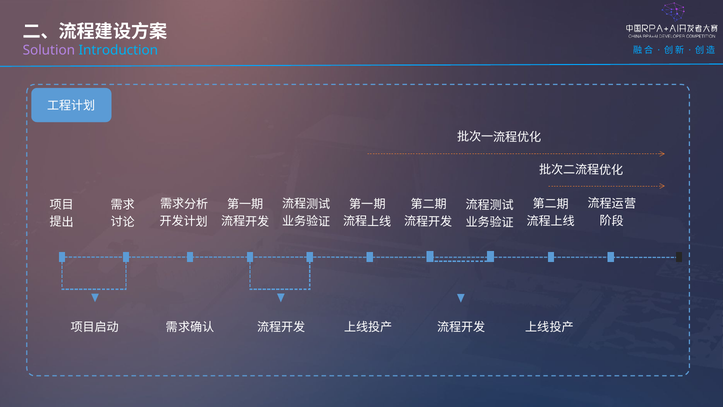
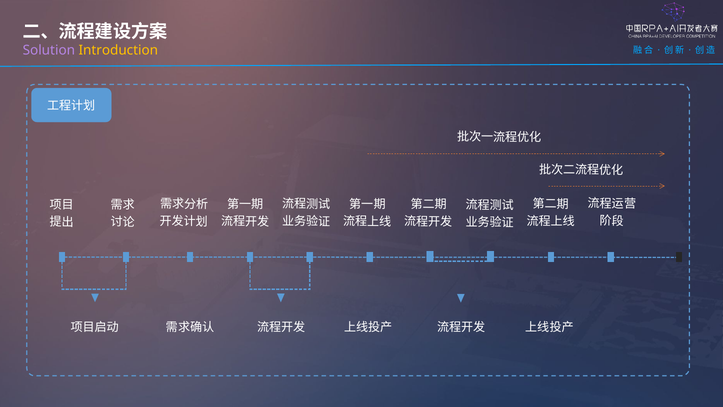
Introduction colour: light blue -> yellow
